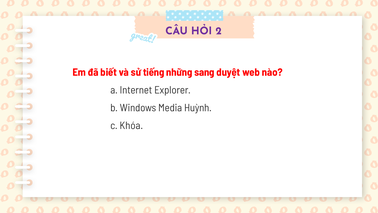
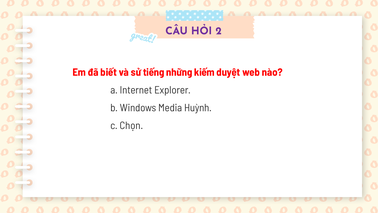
sang: sang -> kiếm
Khóa: Khóa -> Chọn
